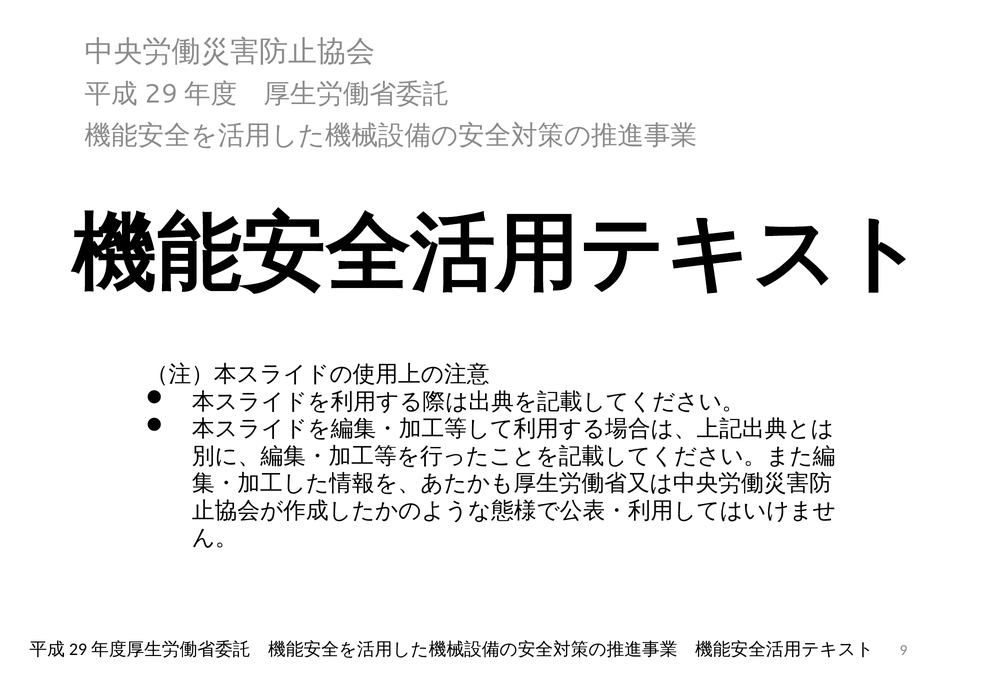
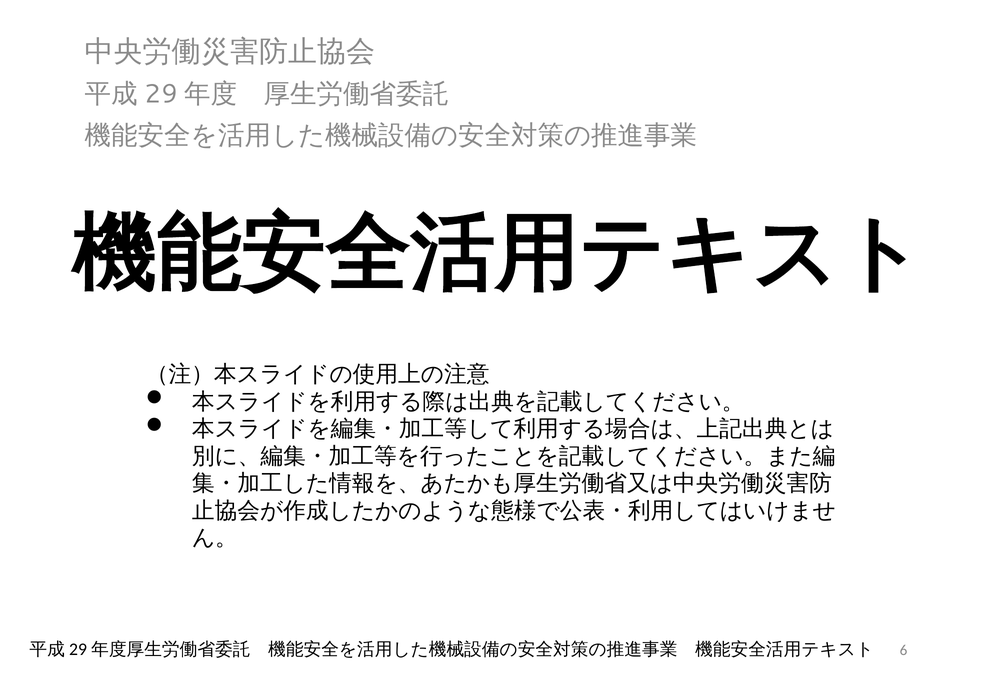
9: 9 -> 6
